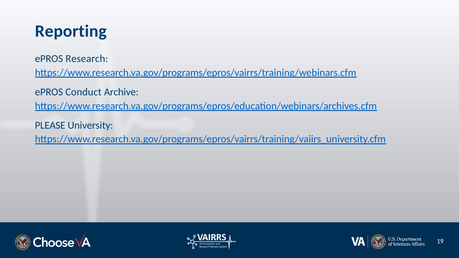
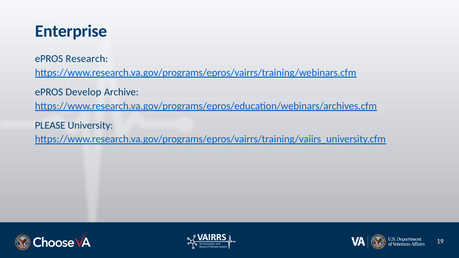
Reporting: Reporting -> Enterprise
Conduct: Conduct -> Develop
